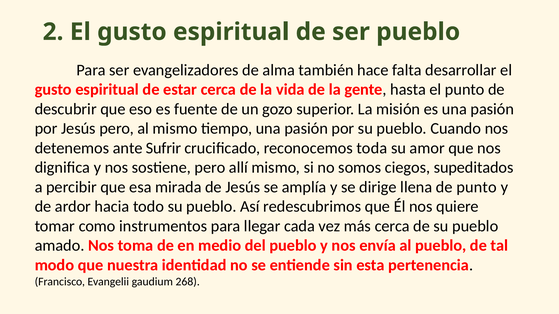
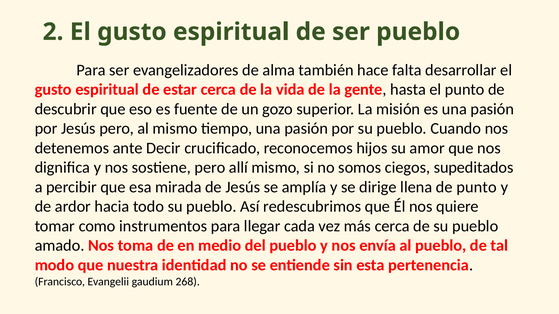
Sufrir: Sufrir -> Decir
toda: toda -> hijos
